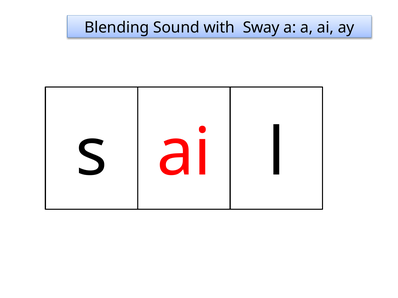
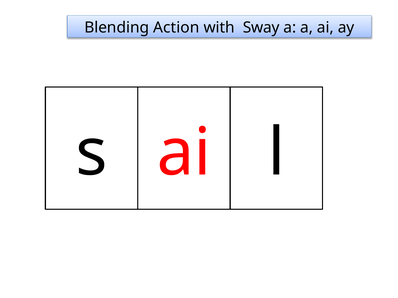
Sound: Sound -> Action
